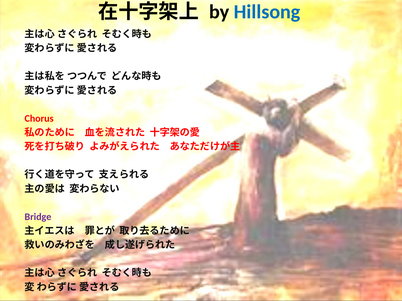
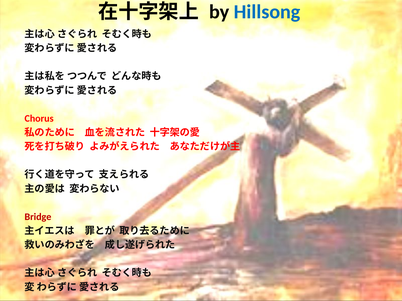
Bridge colour: purple -> red
